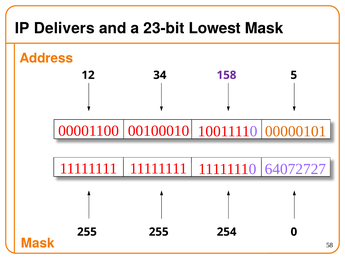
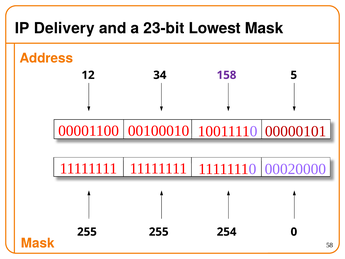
Delivers: Delivers -> Delivery
00000101 colour: orange -> red
64072727: 64072727 -> 00020000
